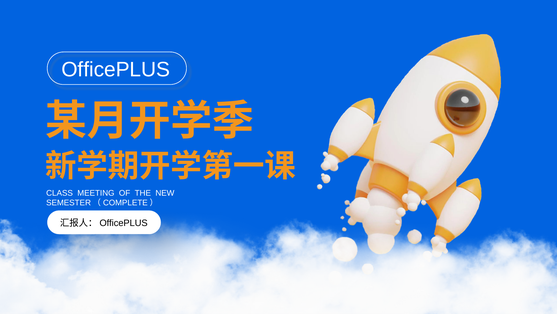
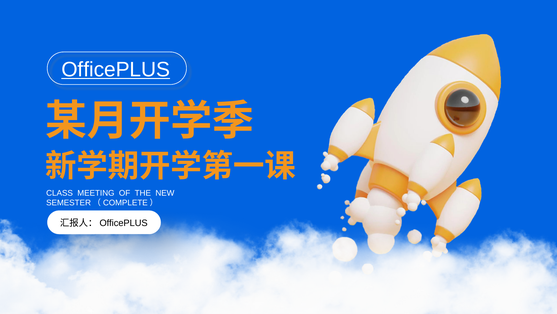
OfficePLUS underline: none -> present
